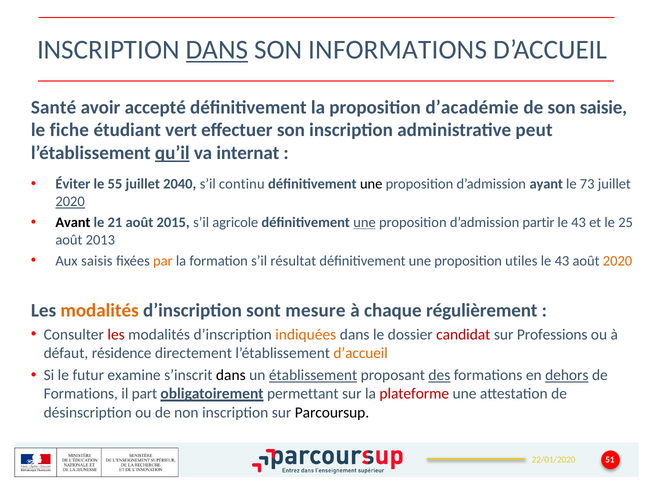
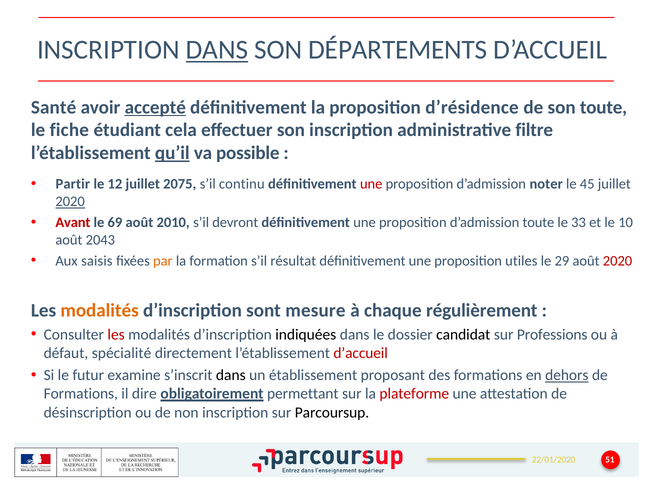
INFORMATIONS: INFORMATIONS -> DÉPARTEMENTS
accepté underline: none -> present
d’académie: d’académie -> d’résidence
son saisie: saisie -> toute
vert: vert -> cela
peut: peut -> filtre
internat: internat -> possible
Éviter: Éviter -> Partir
55: 55 -> 12
2040: 2040 -> 2075
une at (371, 184) colour: black -> red
ayant: ayant -> noter
73: 73 -> 45
Avant colour: black -> red
21: 21 -> 69
2015: 2015 -> 2010
agricole: agricole -> devront
une at (365, 222) underline: present -> none
d’admission partir: partir -> toute
43 at (579, 222): 43 -> 33
25: 25 -> 10
2013: 2013 -> 2043
43 at (562, 261): 43 -> 29
2020 at (618, 261) colour: orange -> red
indiquées colour: orange -> black
candidat colour: red -> black
résidence: résidence -> spécialité
d’accueil at (361, 353) colour: orange -> red
établissement underline: present -> none
des underline: present -> none
part: part -> dire
